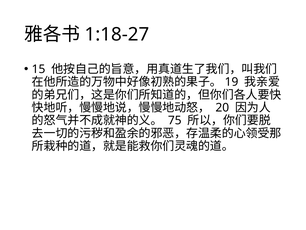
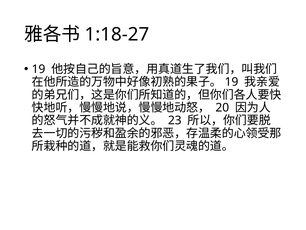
15 at (39, 69): 15 -> 19
75: 75 -> 23
